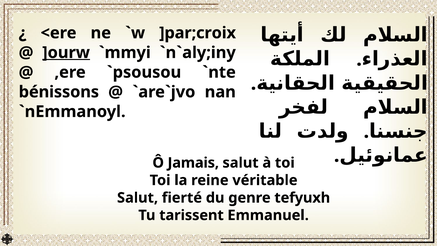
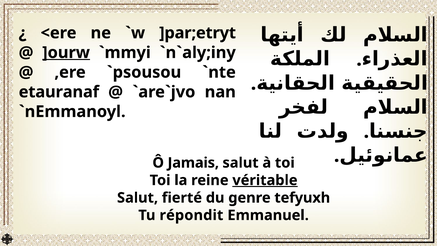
]par;croix: ]par;croix -> ]par;etryt
bénissons: bénissons -> etauranaf
véritable underline: none -> present
tarissent: tarissent -> répondit
